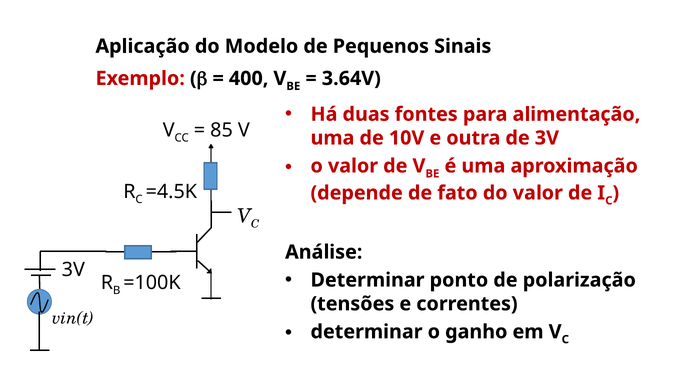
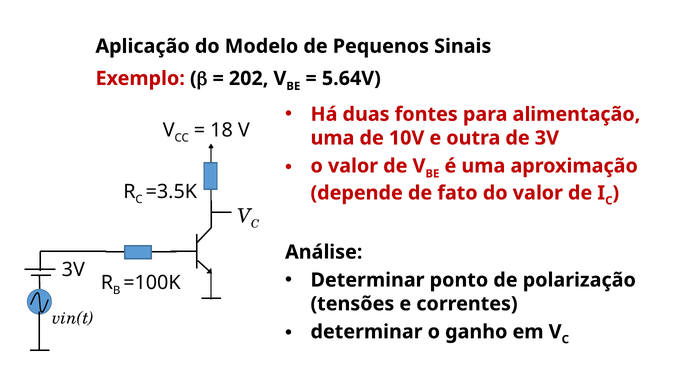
400: 400 -> 202
3.64V: 3.64V -> 5.64V
85: 85 -> 18
=4.5K: =4.5K -> =3.5K
